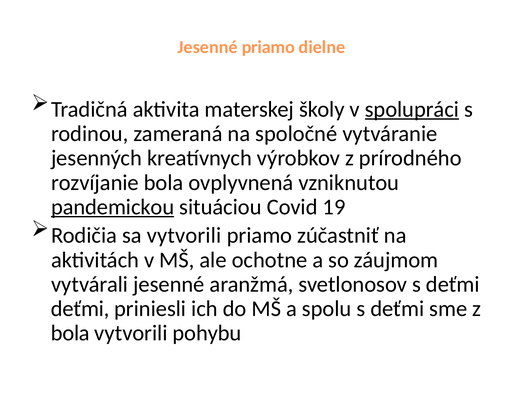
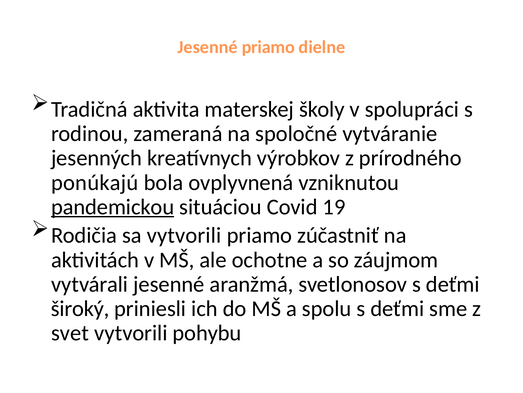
spolupráci underline: present -> none
rozvíjanie: rozvíjanie -> ponúkajú
deťmi at (80, 308): deťmi -> široký
bola at (70, 332): bola -> svet
